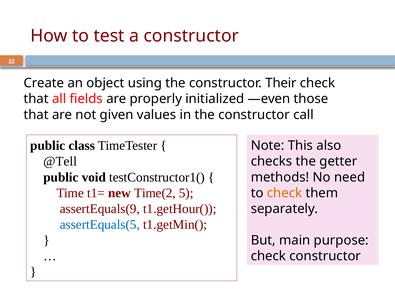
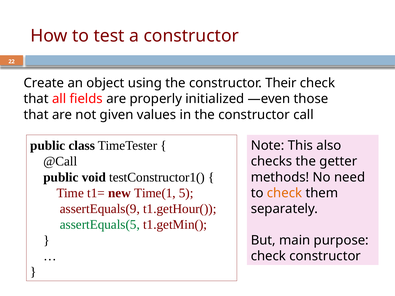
@Tell: @Tell -> @Call
Time(2: Time(2 -> Time(1
assertEquals(5 colour: blue -> green
